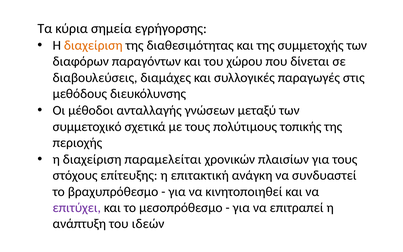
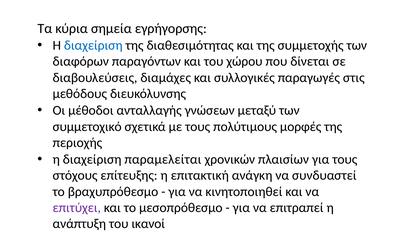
διαχείριση at (93, 45) colour: orange -> blue
τοπικής: τοπικής -> μορφές
ιδεών: ιδεών -> ικανοί
